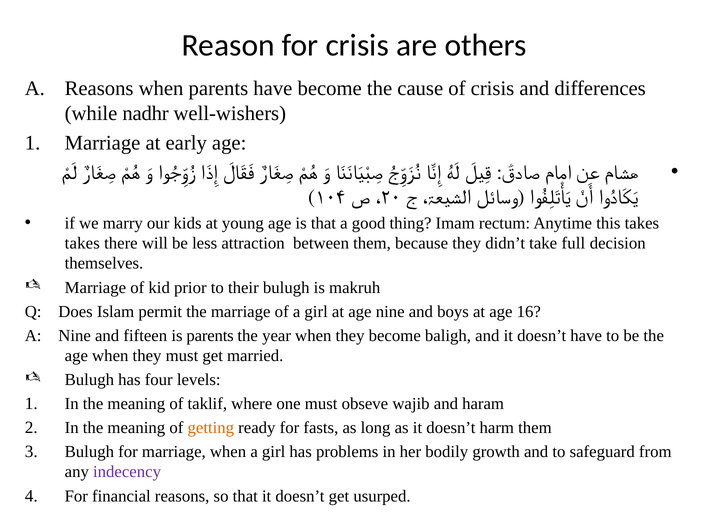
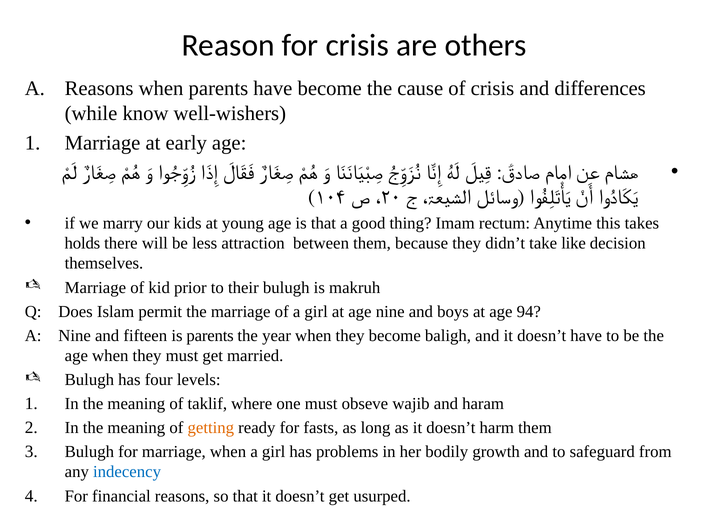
nadhr: nadhr -> know
takes at (82, 243): takes -> holds
full: full -> like
16: 16 -> 94
indecency colour: purple -> blue
